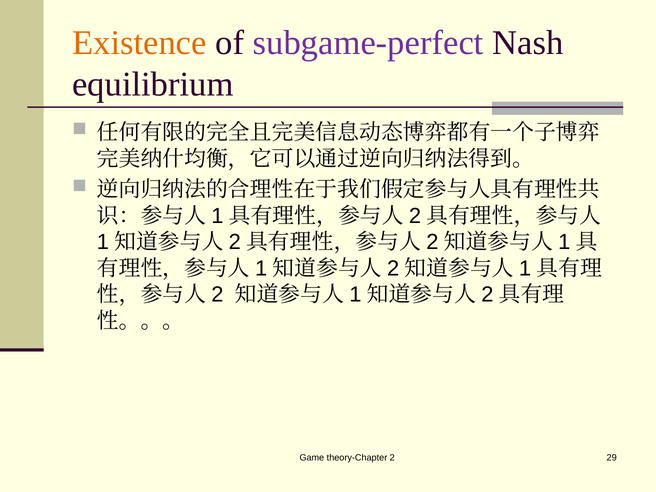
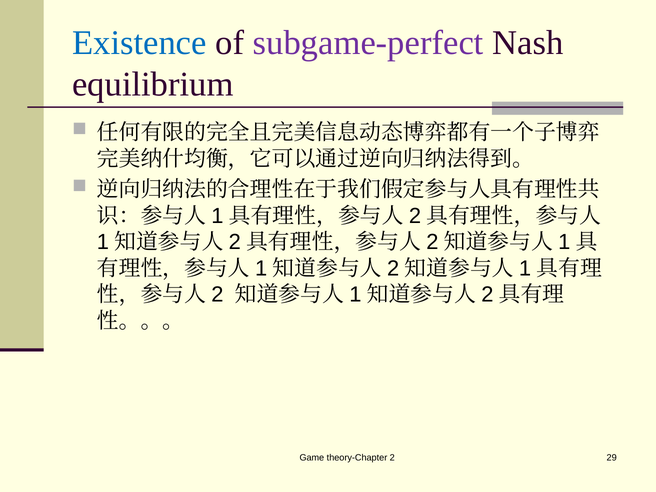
Existence colour: orange -> blue
